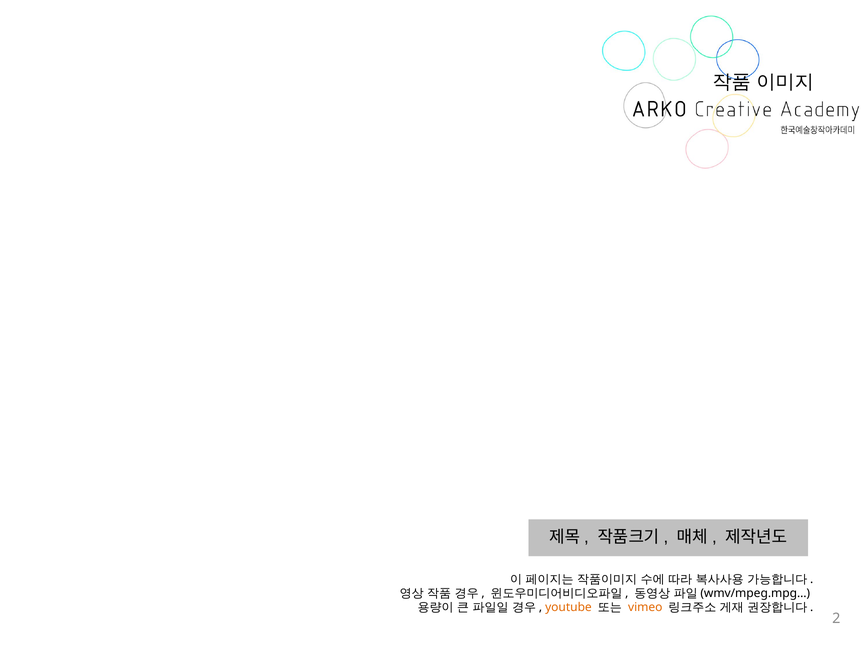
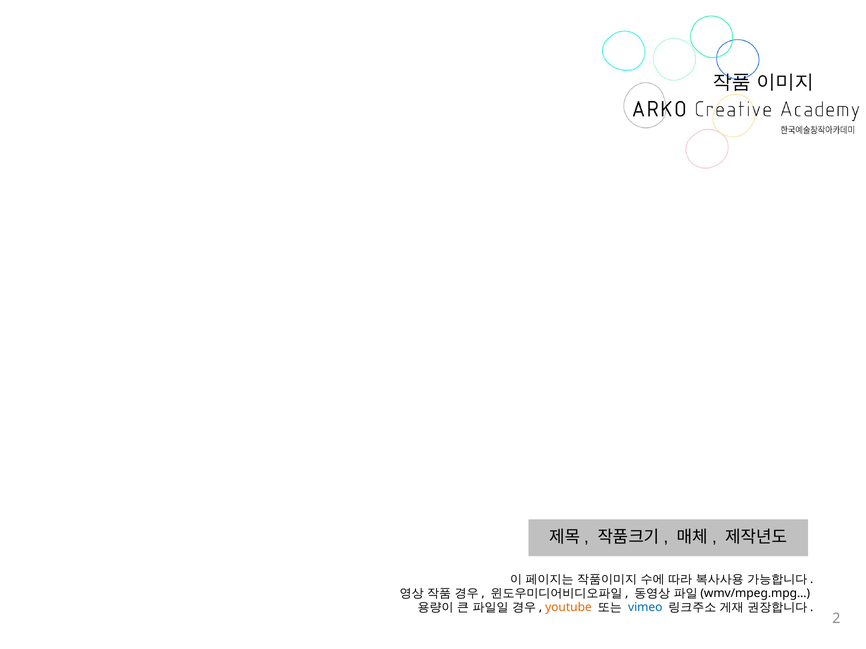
vimeo colour: orange -> blue
